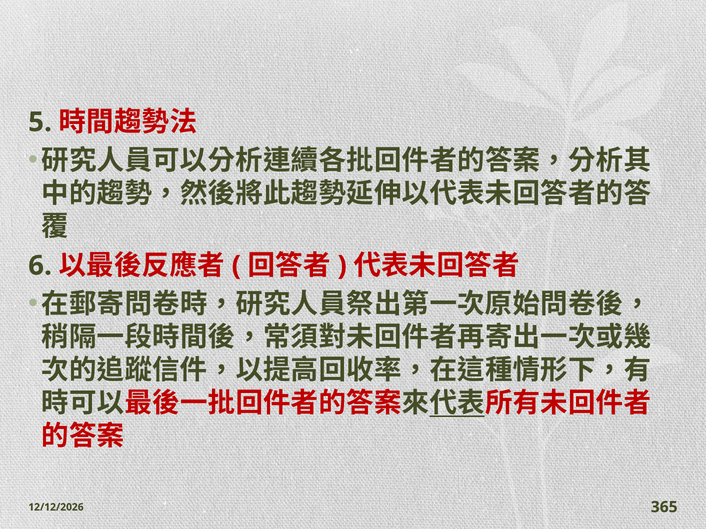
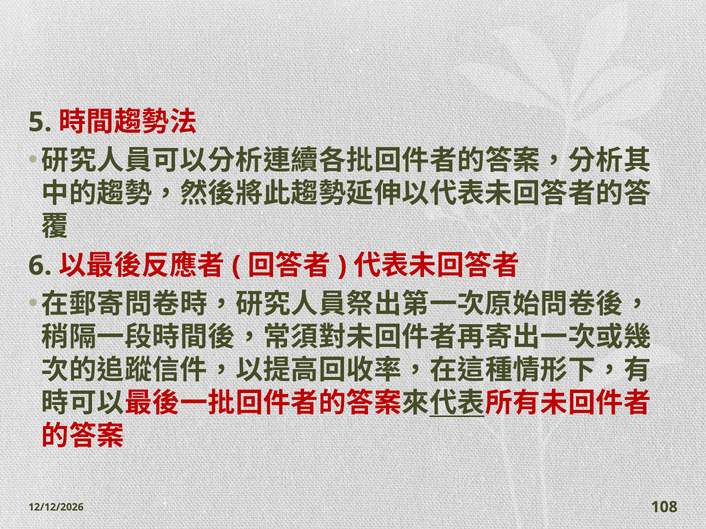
365: 365 -> 108
